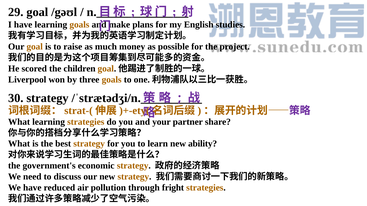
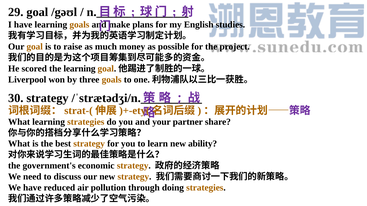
the children: children -> learning
fright: fright -> doing
